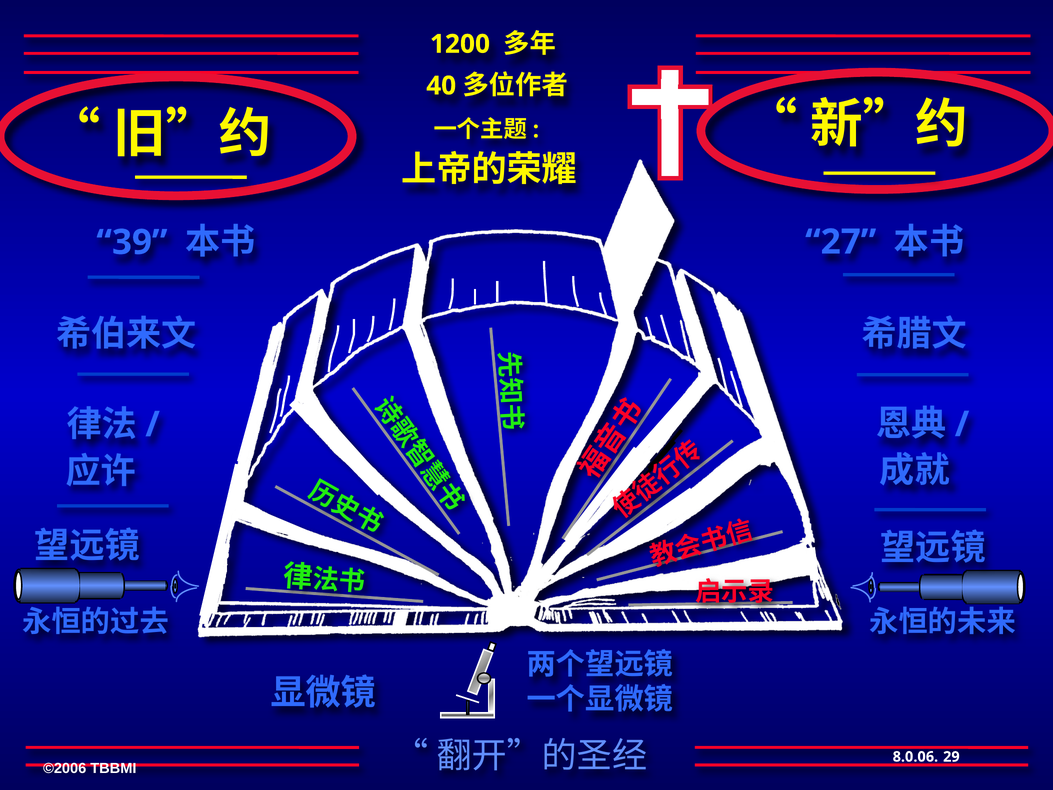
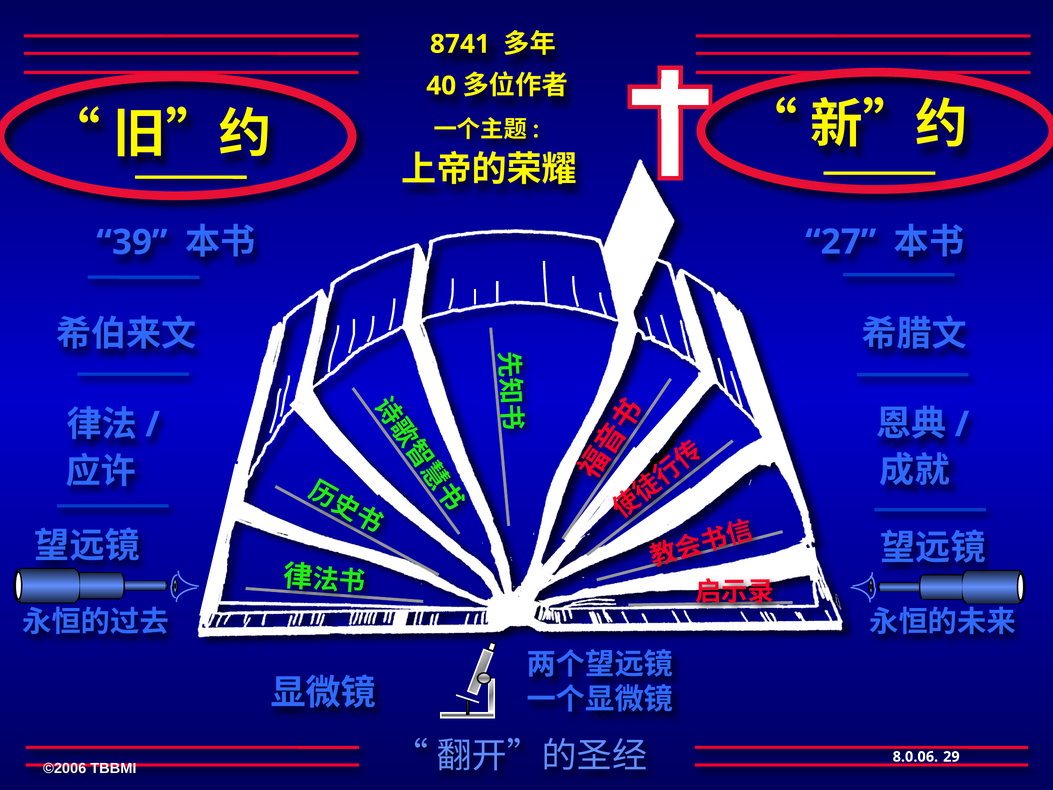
1200: 1200 -> 8741
